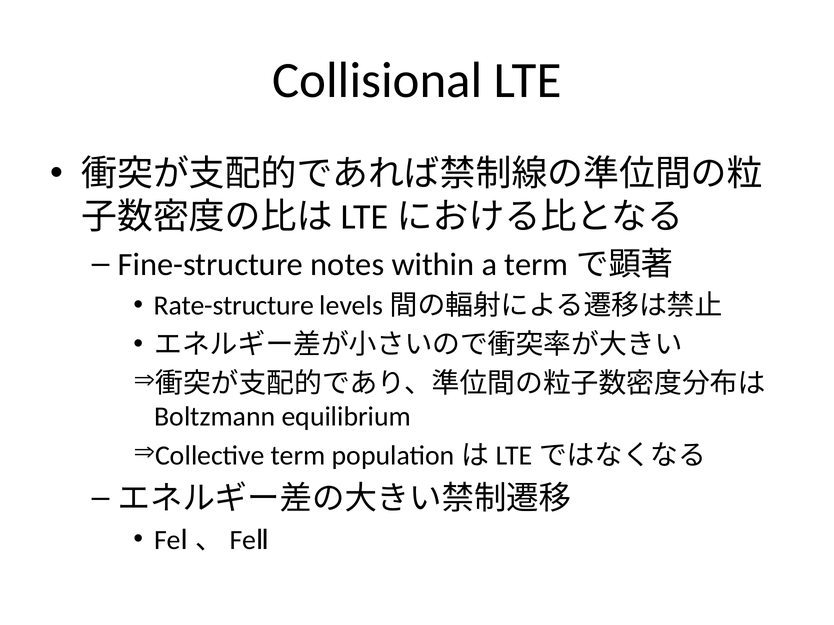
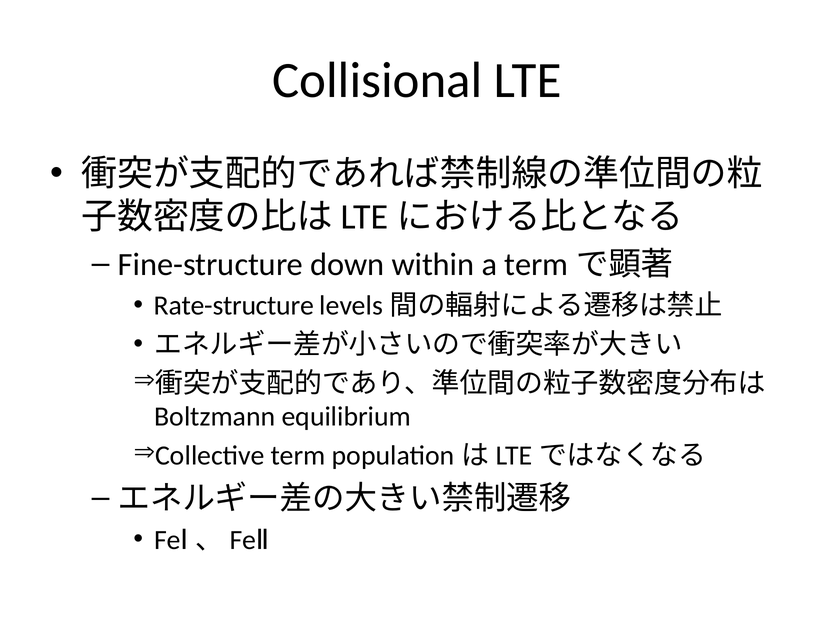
notes: notes -> down
